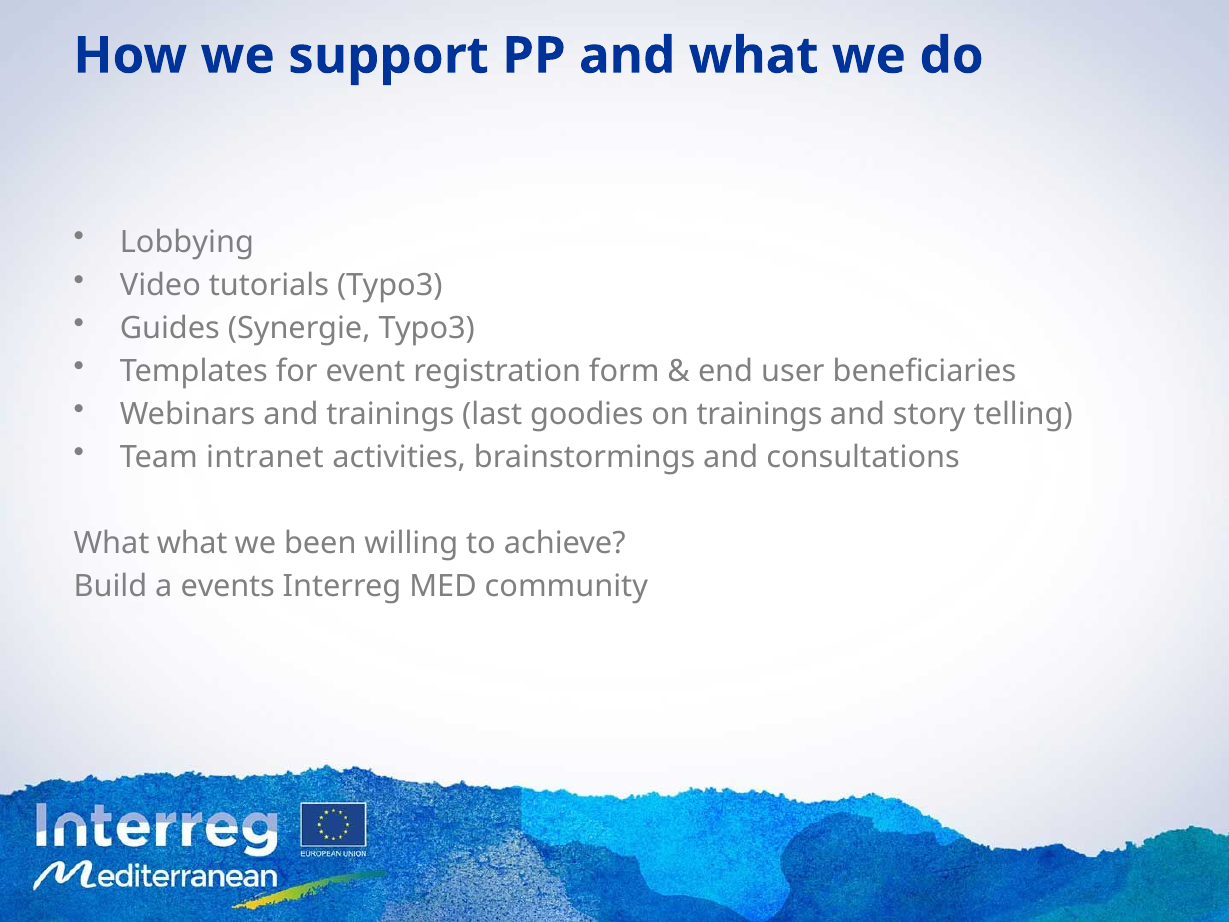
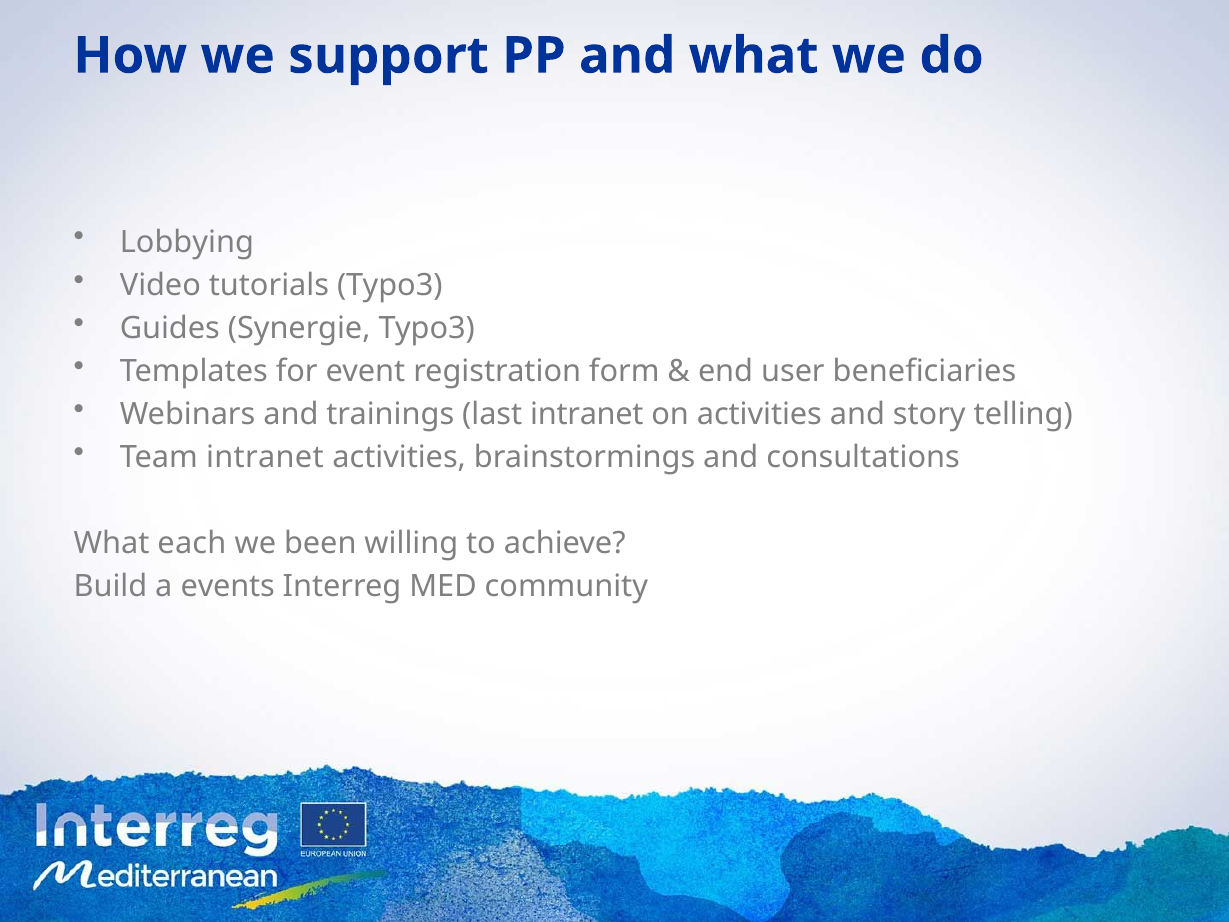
last goodies: goodies -> intranet
on trainings: trainings -> activities
What what: what -> each
